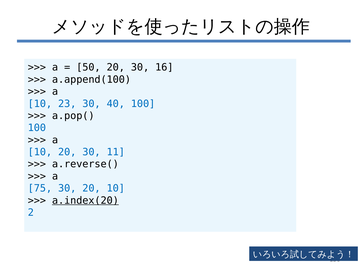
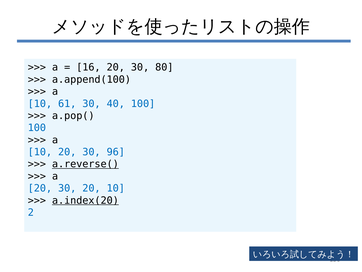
50: 50 -> 16
16: 16 -> 80
23: 23 -> 61
11: 11 -> 96
a.reverse( underline: none -> present
75 at (40, 188): 75 -> 20
